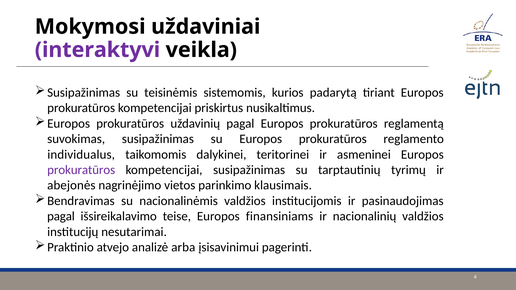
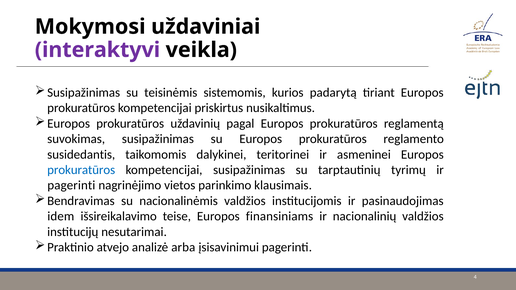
individualus: individualus -> susidedantis
prokuratūros at (81, 170) colour: purple -> blue
abejonės at (71, 186): abejonės -> pagerinti
pagal at (61, 217): pagal -> idem
